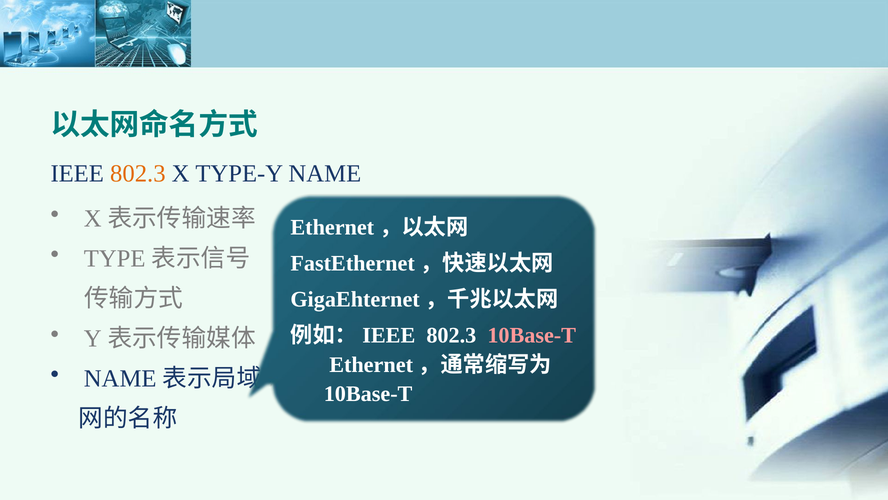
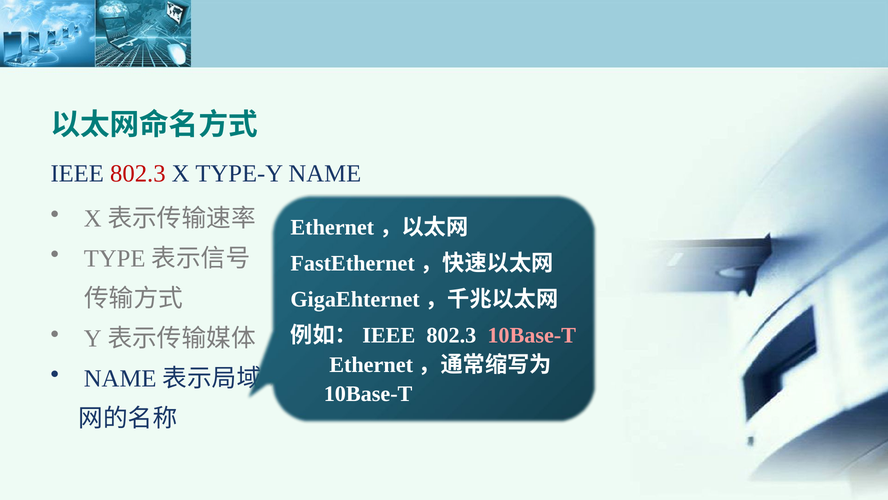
802.3 at (138, 173) colour: orange -> red
